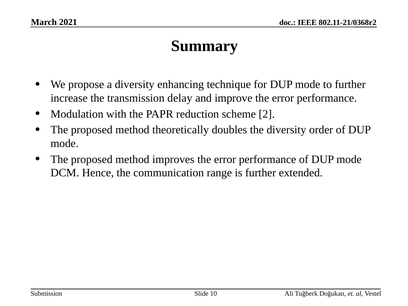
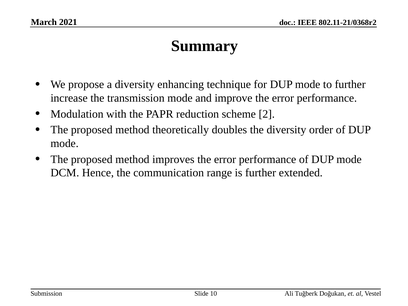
transmission delay: delay -> mode
